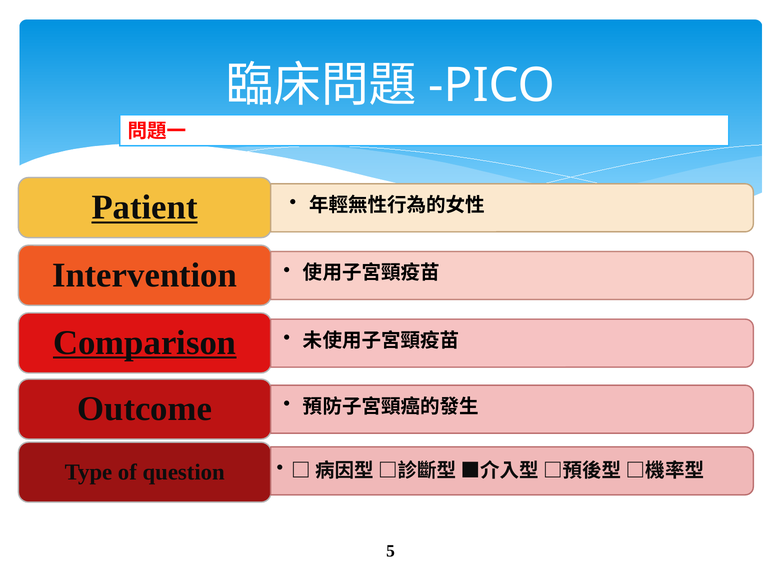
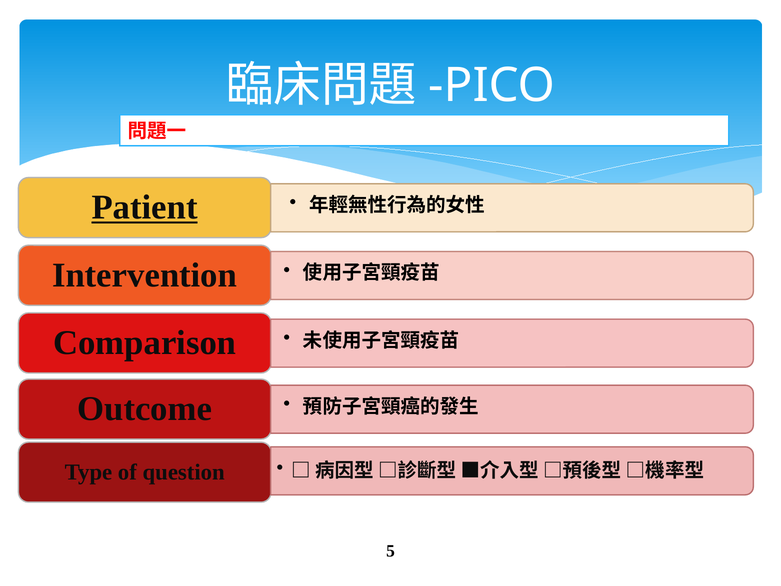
Comparison underline: present -> none
